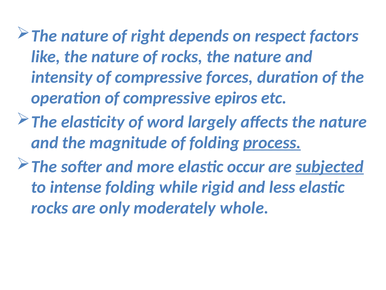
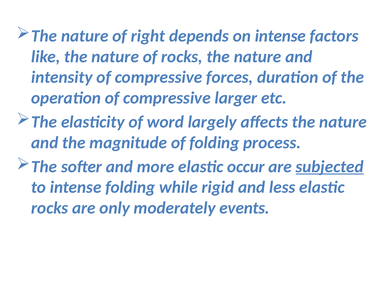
on respect: respect -> intense
epiros: epiros -> larger
process underline: present -> none
whole: whole -> events
